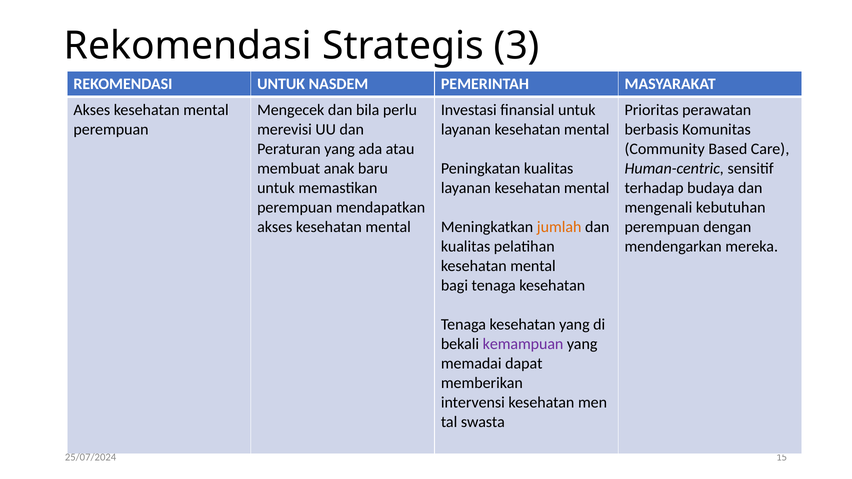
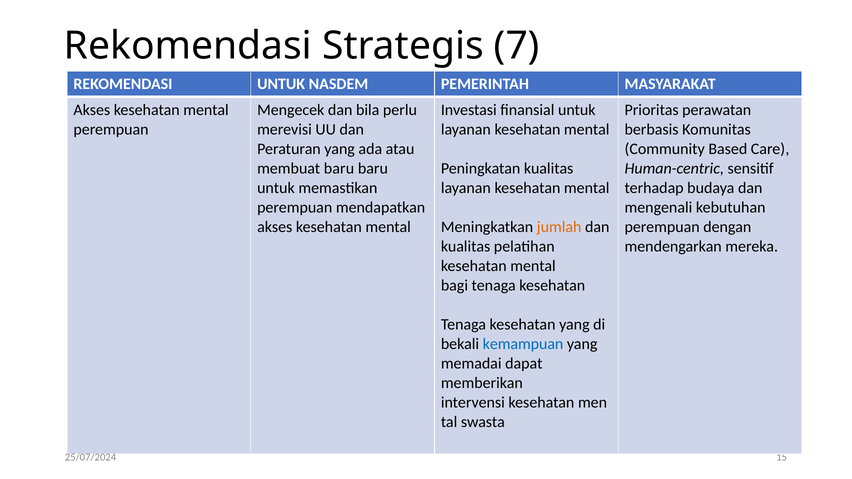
3: 3 -> 7
membuat anak: anak -> baru
kemampuan colour: purple -> blue
